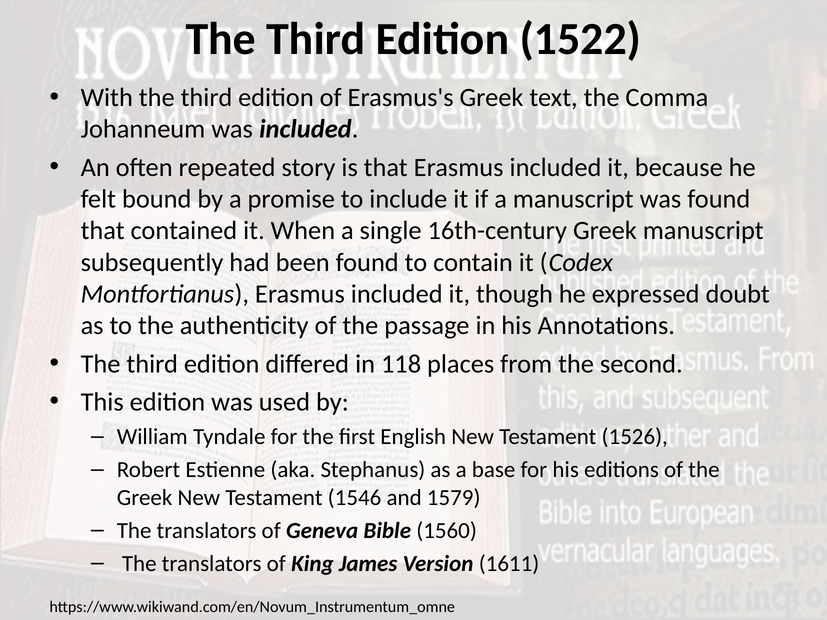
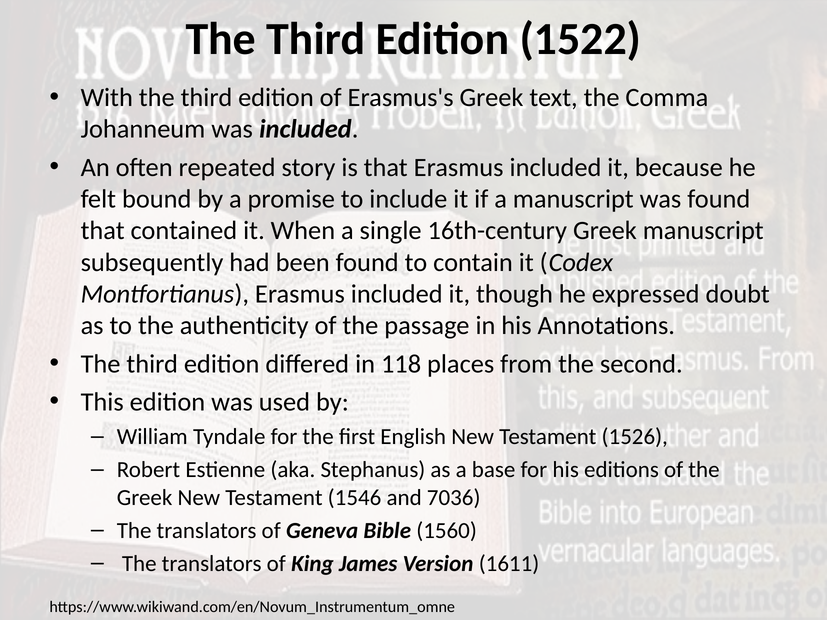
1579: 1579 -> 7036
